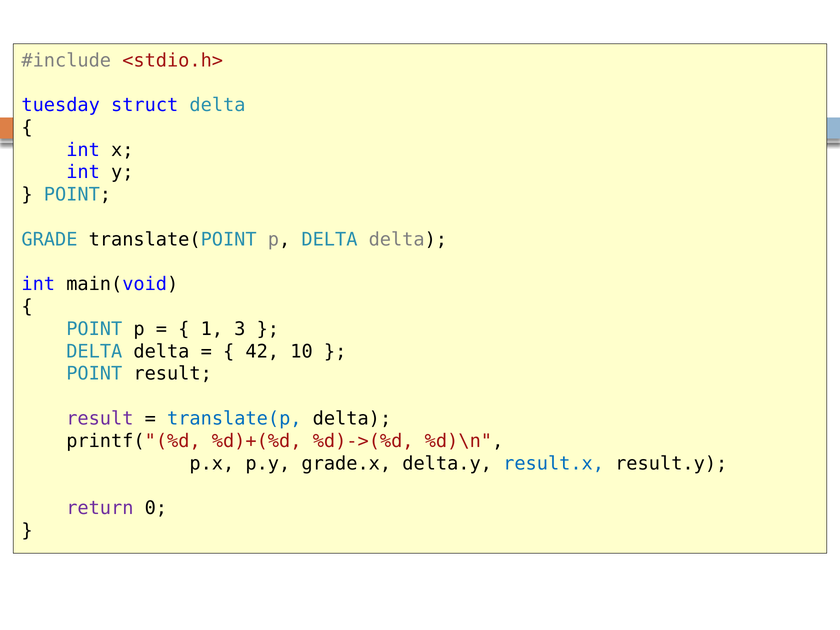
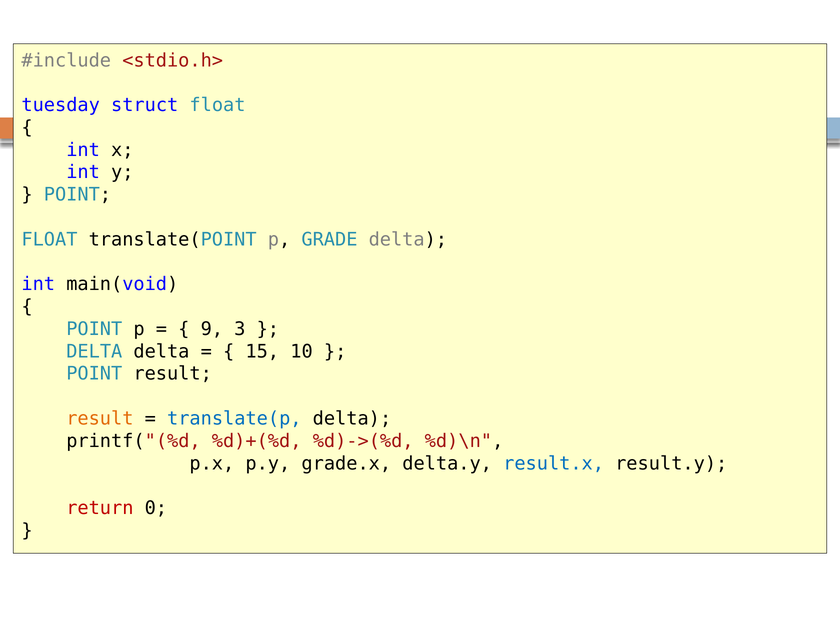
struct delta: delta -> float
GRADE at (49, 239): GRADE -> FLOAT
p DELTA: DELTA -> GRADE
1: 1 -> 9
42: 42 -> 15
result at (100, 419) colour: purple -> orange
return colour: purple -> red
